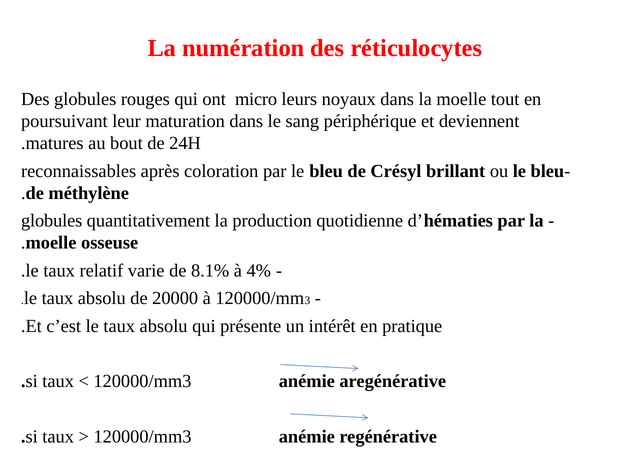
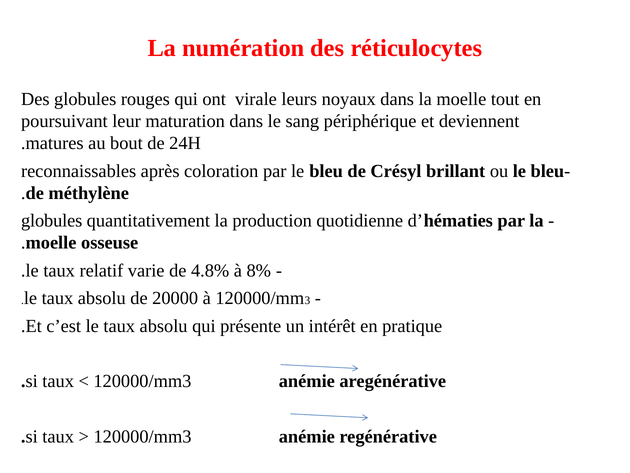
micro: micro -> virale
8.1%: 8.1% -> 4.8%
4%: 4% -> 8%
